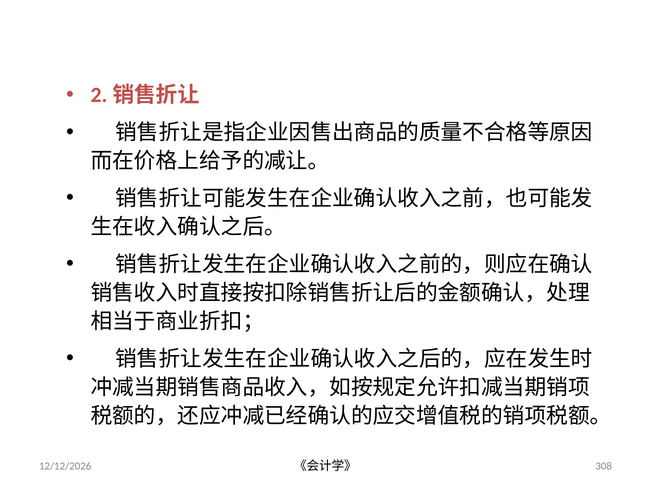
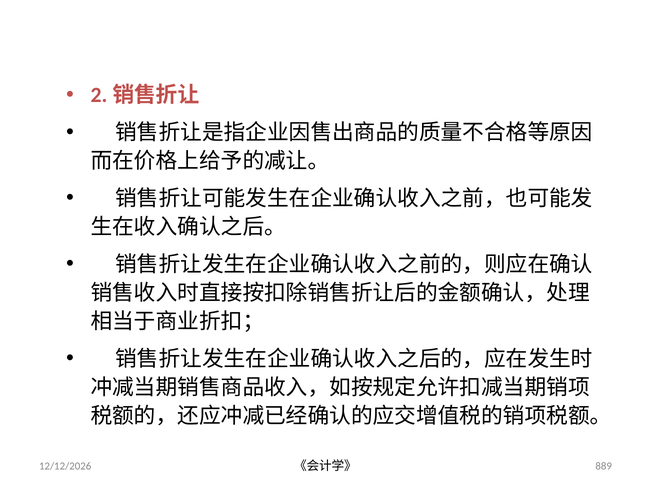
308: 308 -> 889
